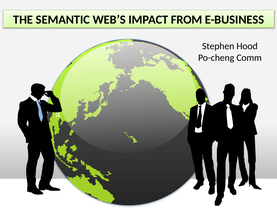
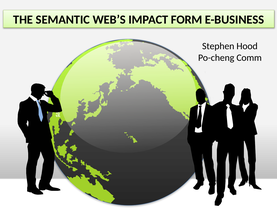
FROM: FROM -> FORM
